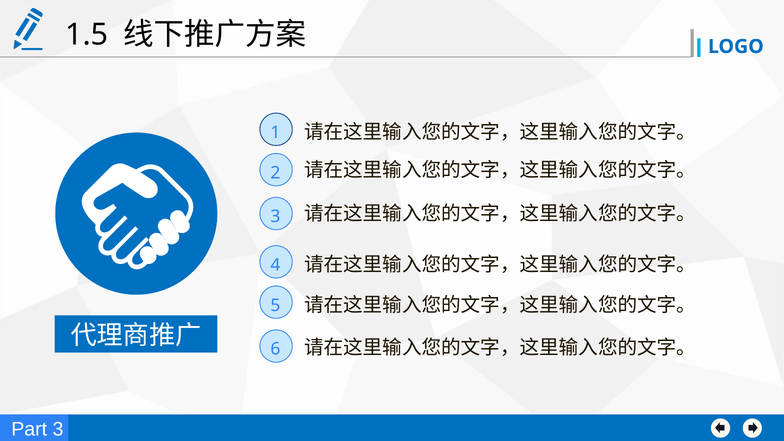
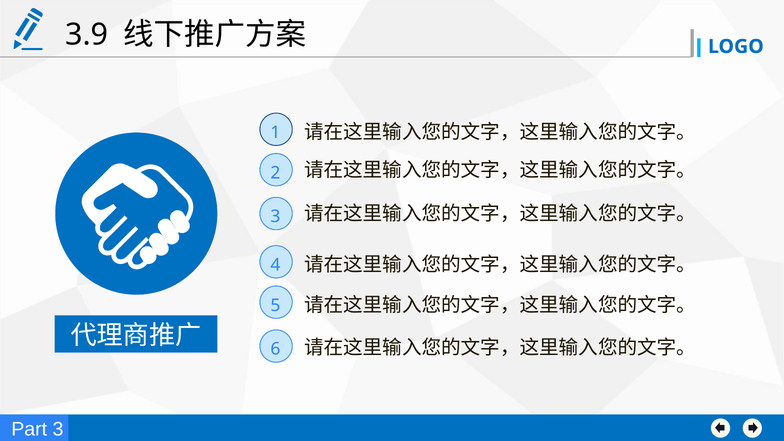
1.5: 1.5 -> 3.9
